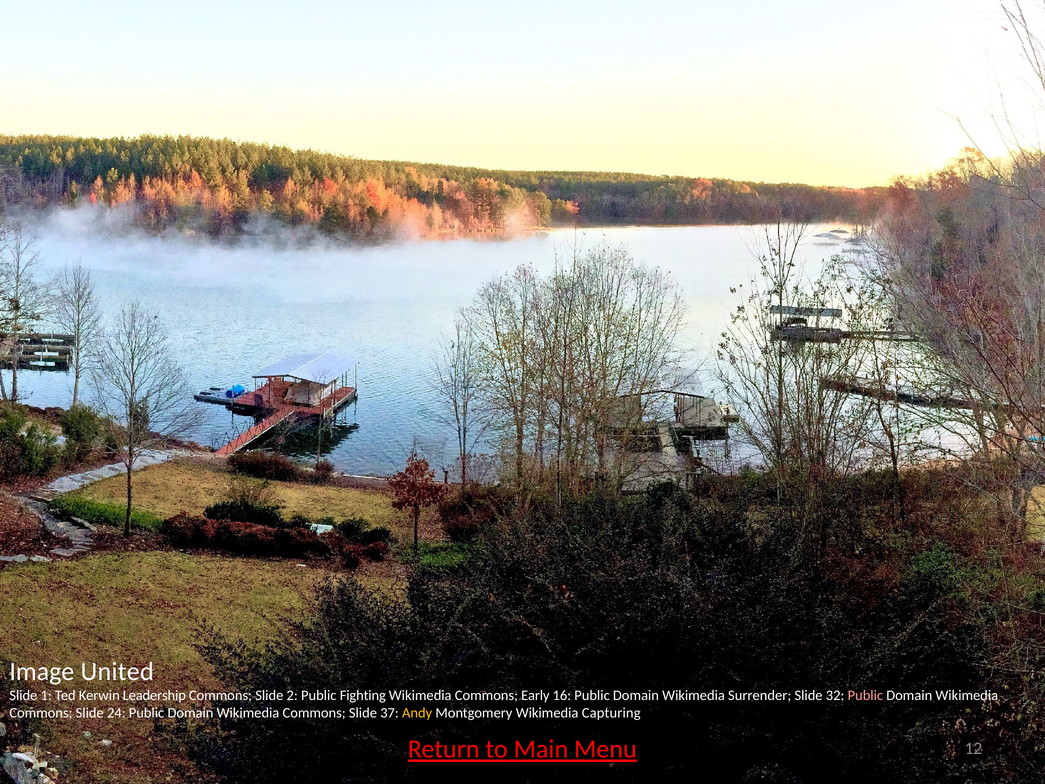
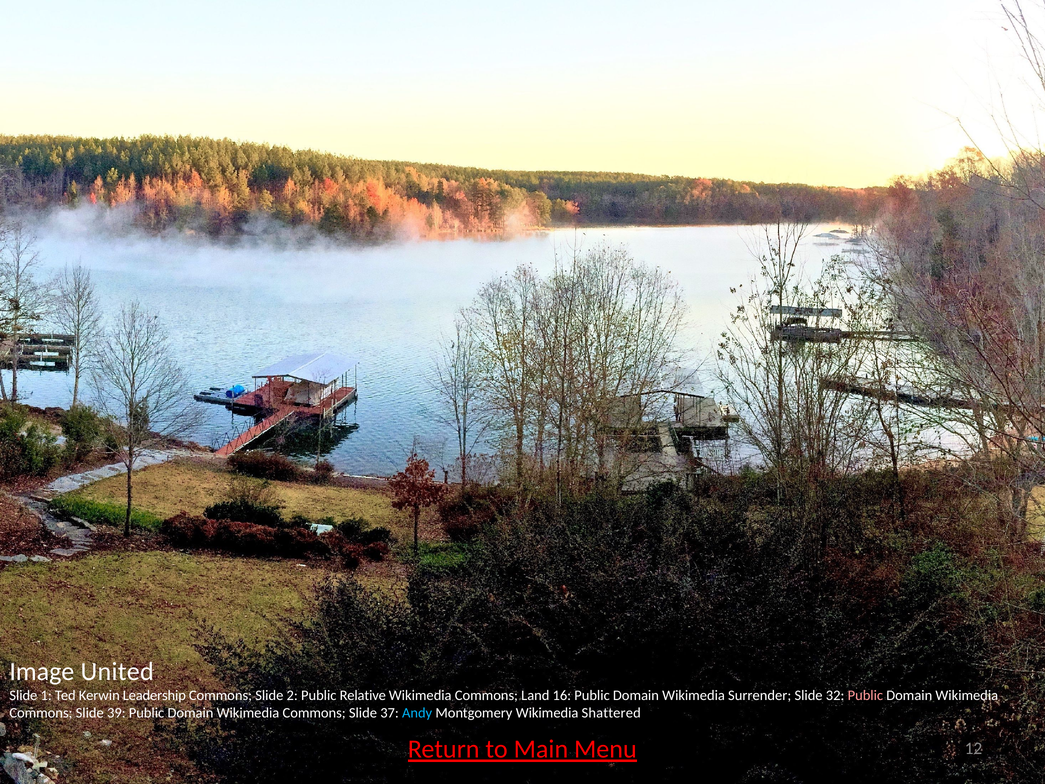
Fighting: Fighting -> Relative
Early: Early -> Land
24: 24 -> 39
Andy colour: yellow -> light blue
Capturing: Capturing -> Shattered
